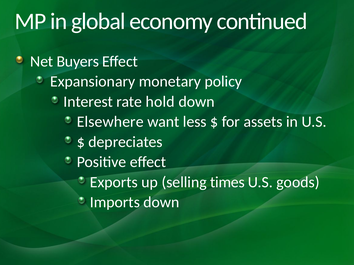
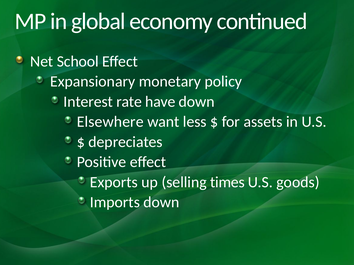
Buyers: Buyers -> School
hold: hold -> have
